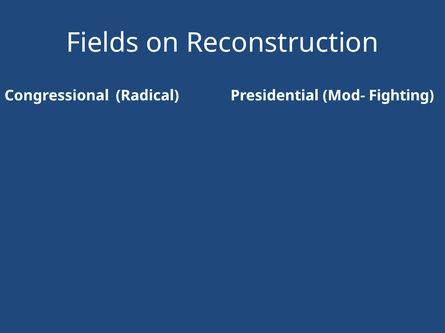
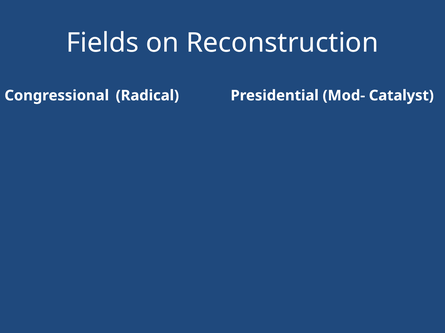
Fighting: Fighting -> Catalyst
